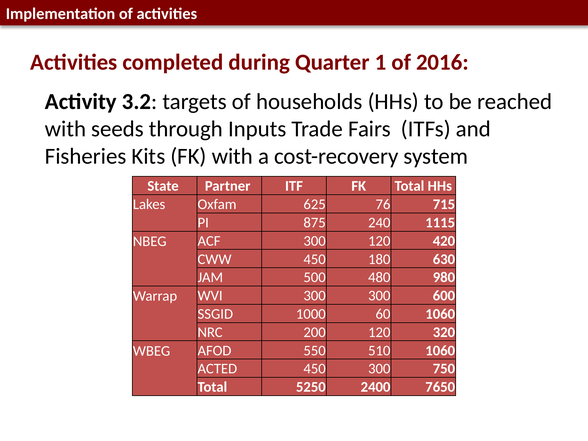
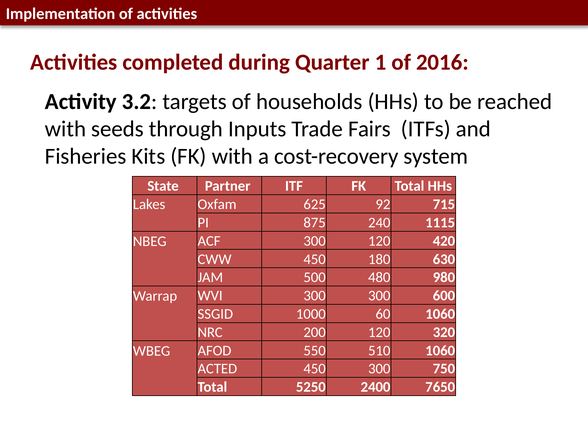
76: 76 -> 92
